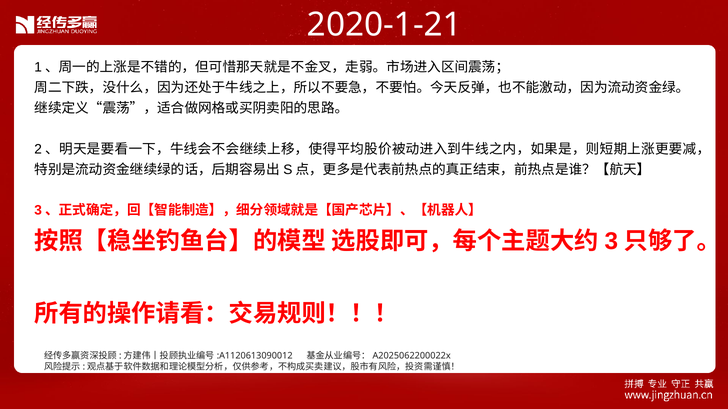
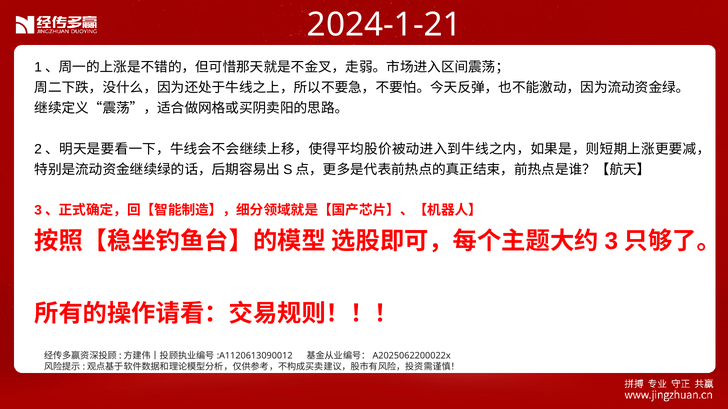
2020-1-21: 2020-1-21 -> 2024-1-21
